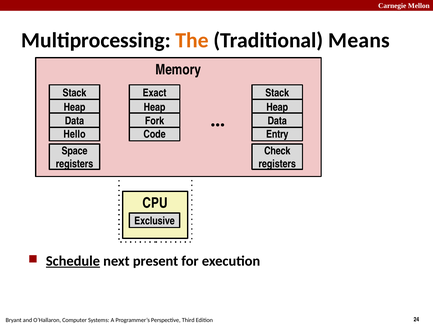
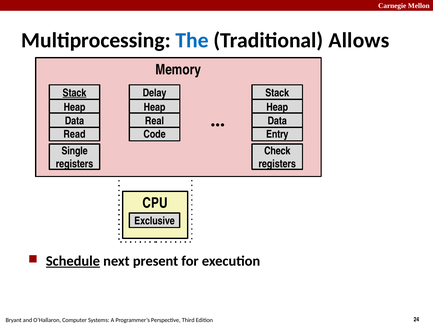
The colour: orange -> blue
Means: Means -> Allows
Stack at (75, 93) underline: none -> present
Exact: Exact -> Delay
Fork: Fork -> Real
Hello: Hello -> Read
Space: Space -> Single
